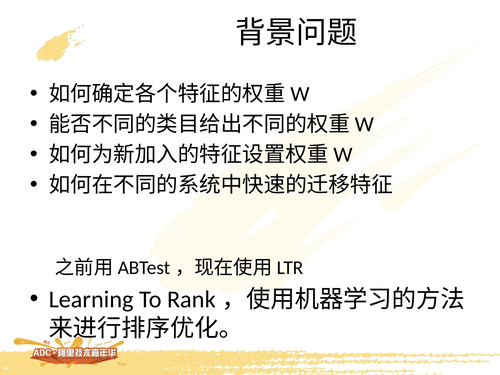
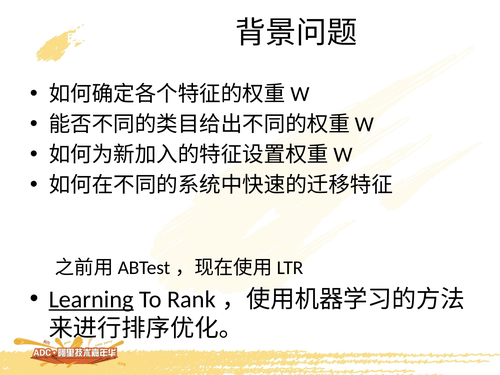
Learning underline: none -> present
